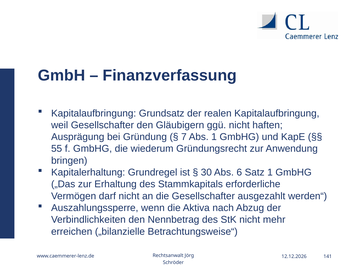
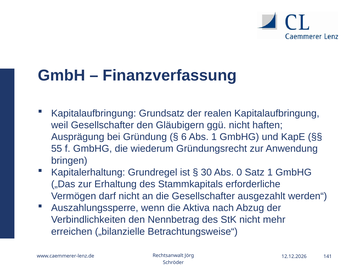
7: 7 -> 6
6: 6 -> 0
